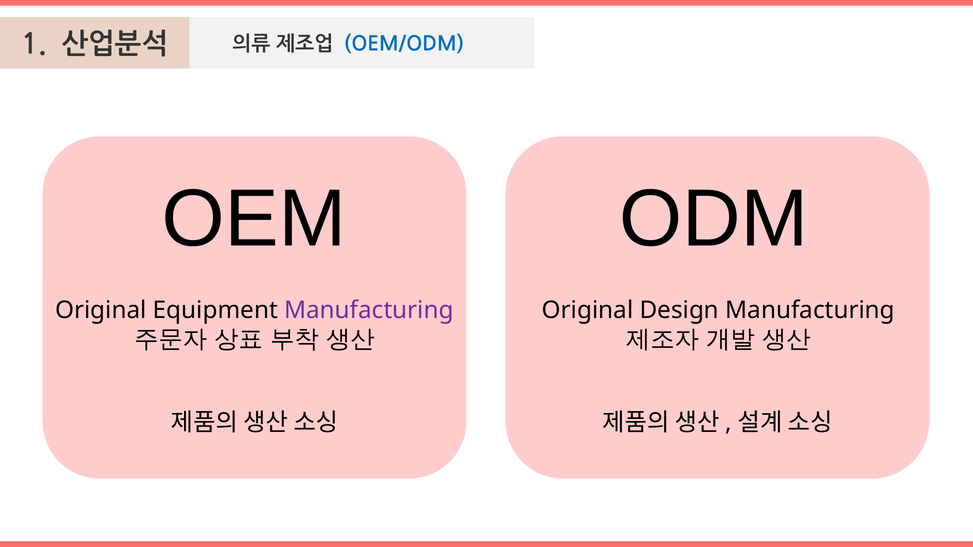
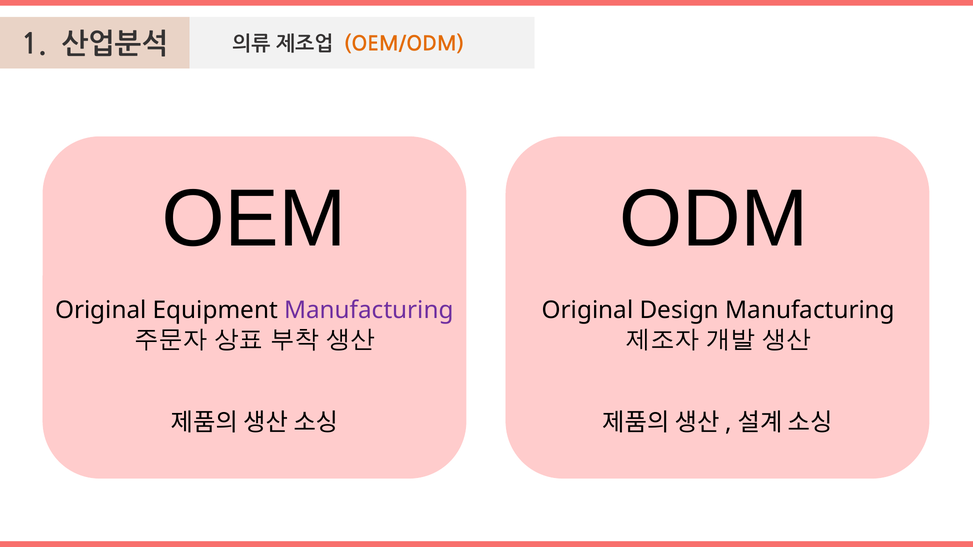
OEM/ODM colour: blue -> orange
